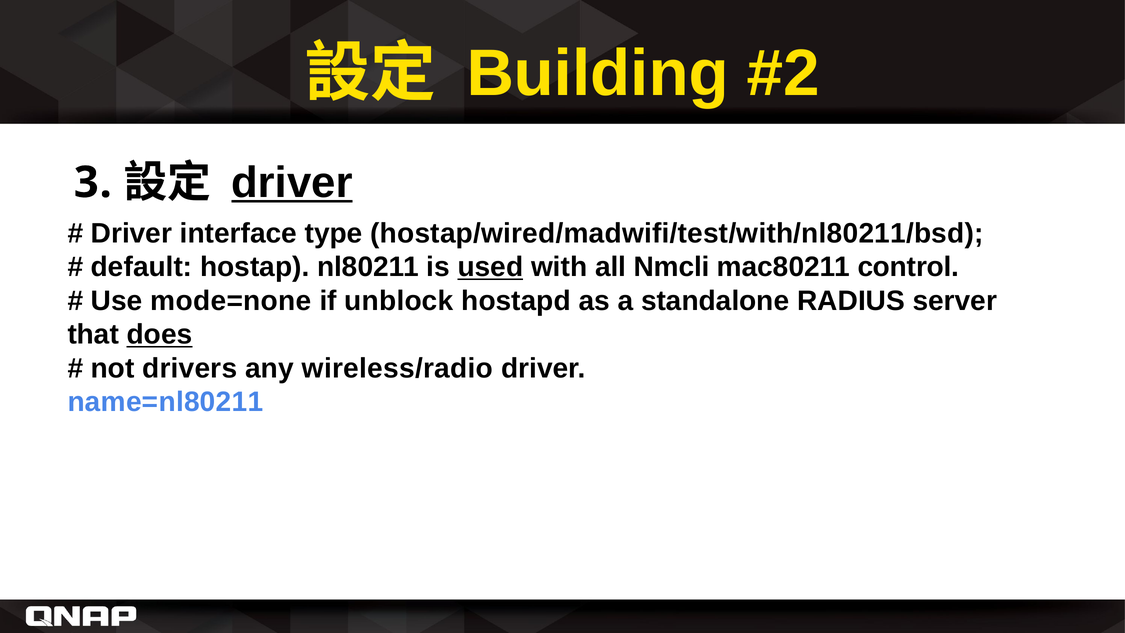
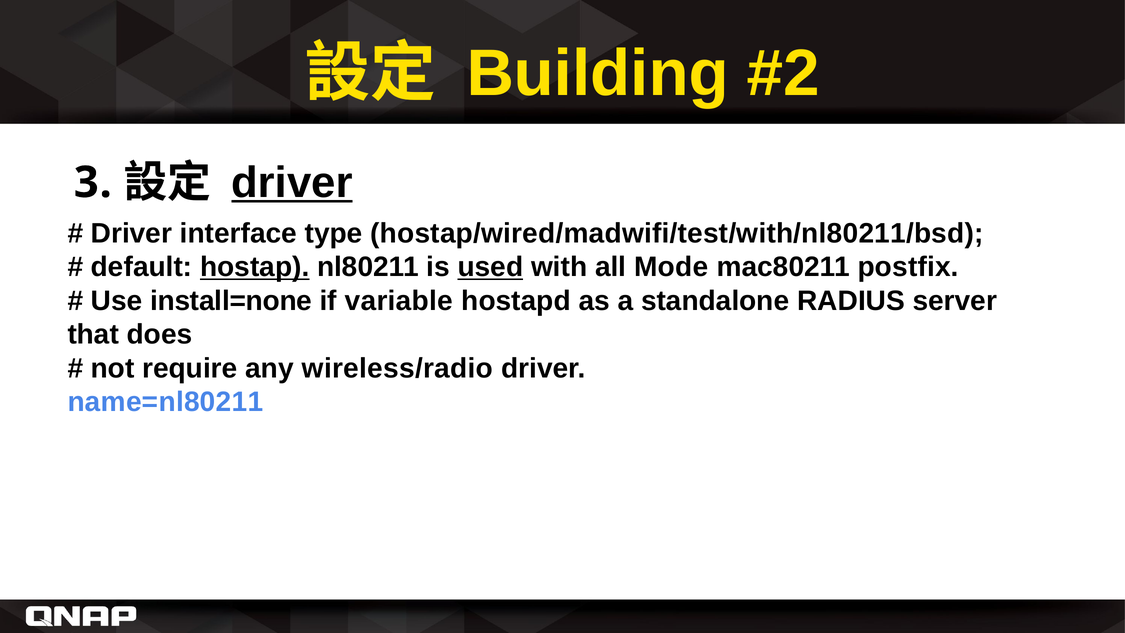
hostap underline: none -> present
Nmcli: Nmcli -> Mode
control: control -> postfix
mode=none: mode=none -> install=none
unblock: unblock -> variable
does underline: present -> none
drivers: drivers -> require
